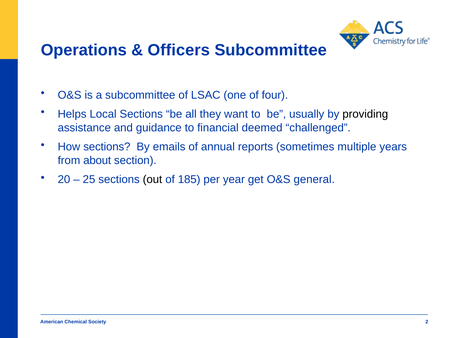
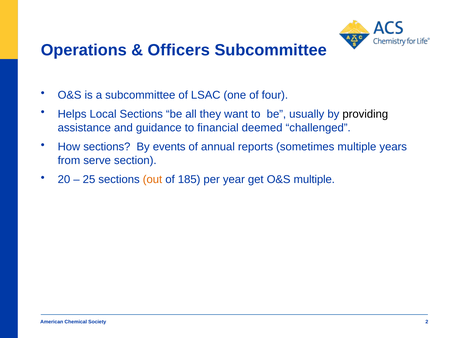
emails: emails -> events
about: about -> serve
out colour: black -> orange
O&S general: general -> multiple
